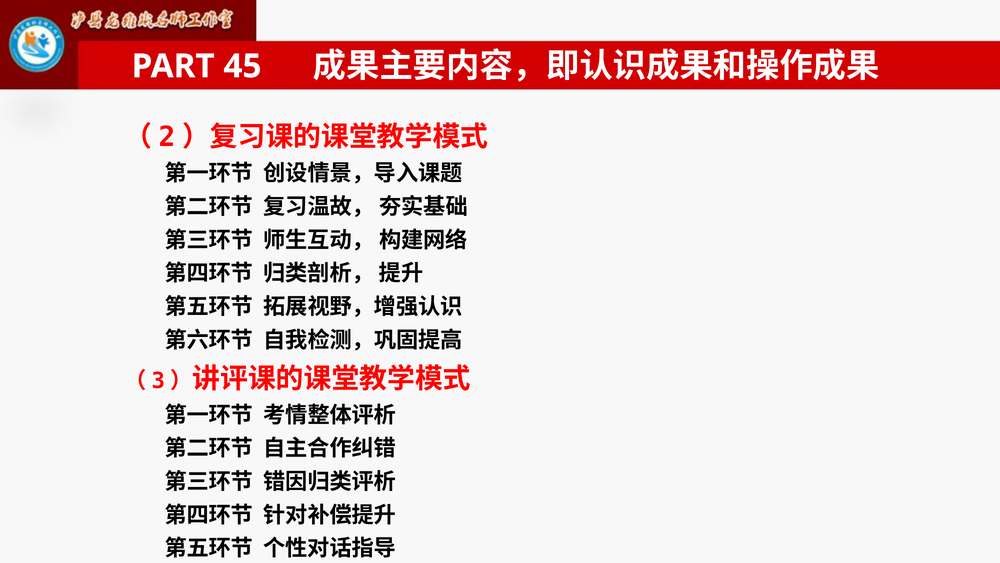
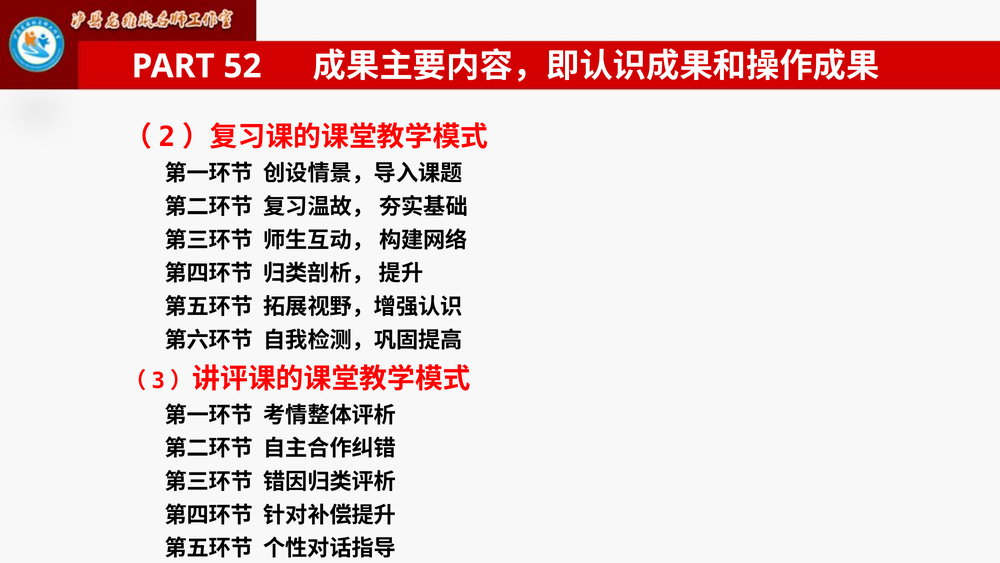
45: 45 -> 52
